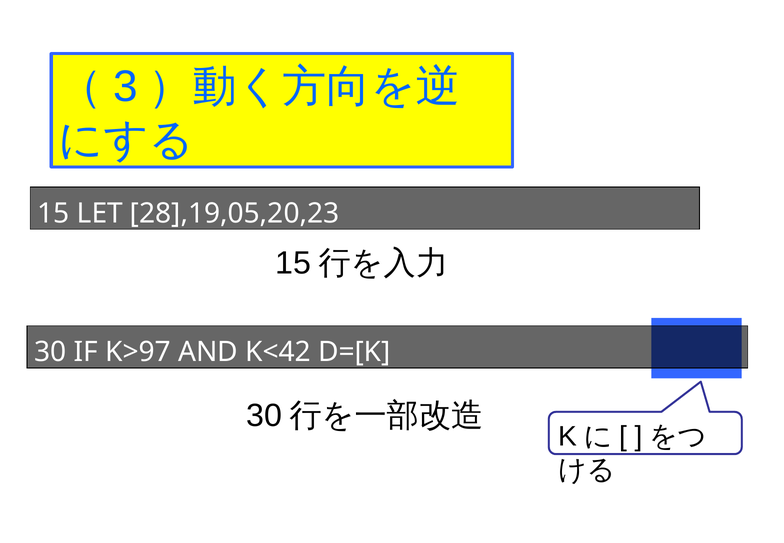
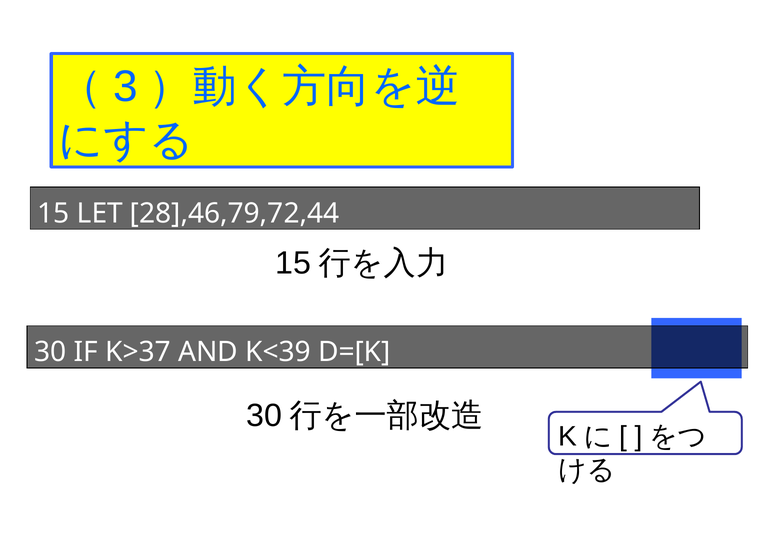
28],19,05,20,23: 28],19,05,20,23 -> 28],46,79,72,44
K>97: K>97 -> K>37
K<42: K<42 -> K<39
